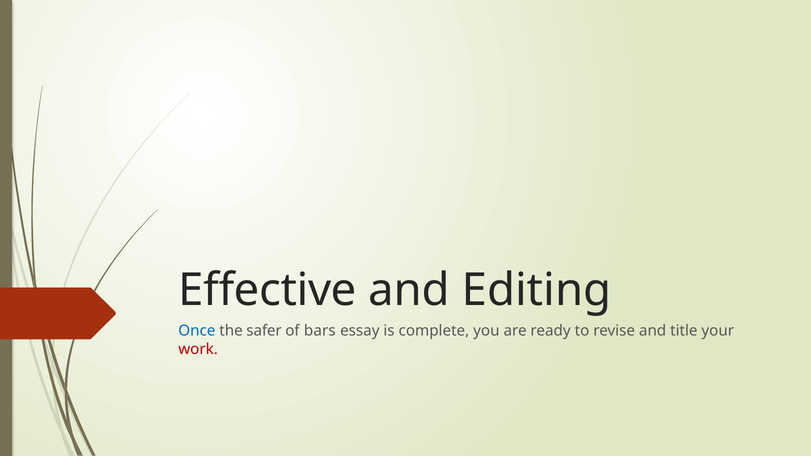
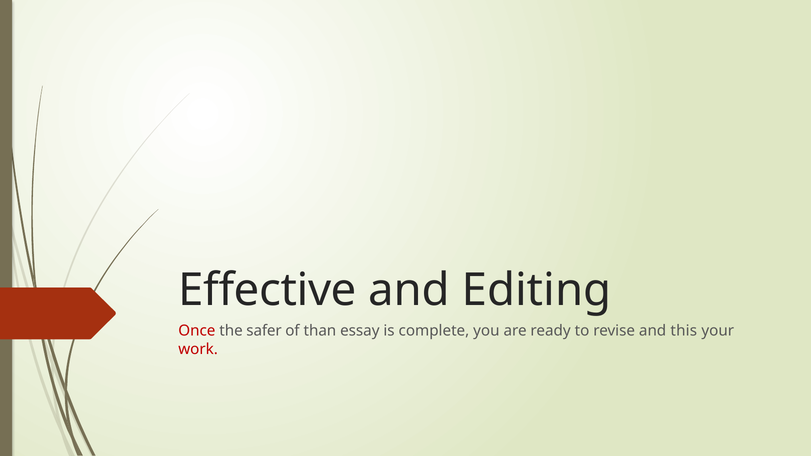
Once colour: blue -> red
bars: bars -> than
title: title -> this
